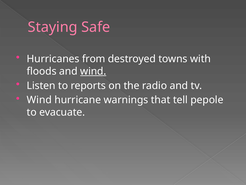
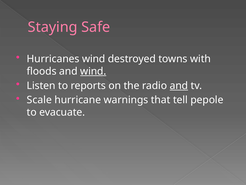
Hurricanes from: from -> wind
and at (179, 85) underline: none -> present
Wind at (39, 100): Wind -> Scale
